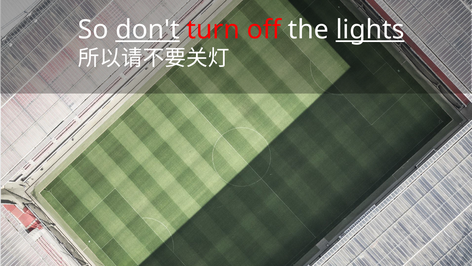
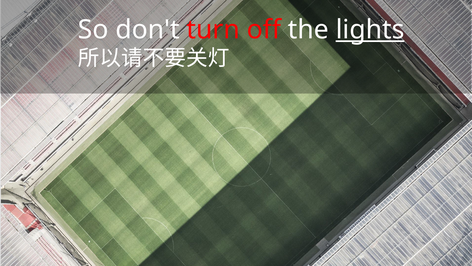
don't underline: present -> none
